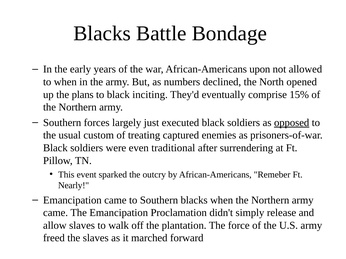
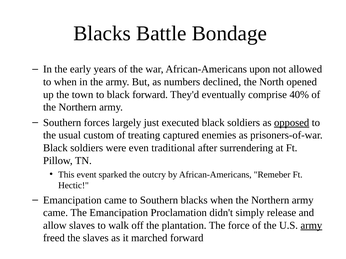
plans: plans -> town
black inciting: inciting -> forward
15%: 15% -> 40%
Nearly: Nearly -> Hectic
army at (311, 226) underline: none -> present
